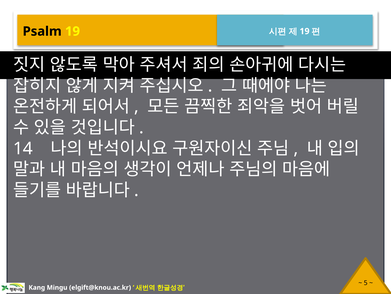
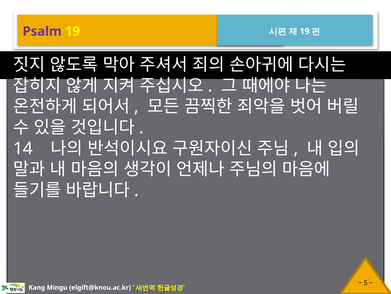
Psalm colour: black -> purple
